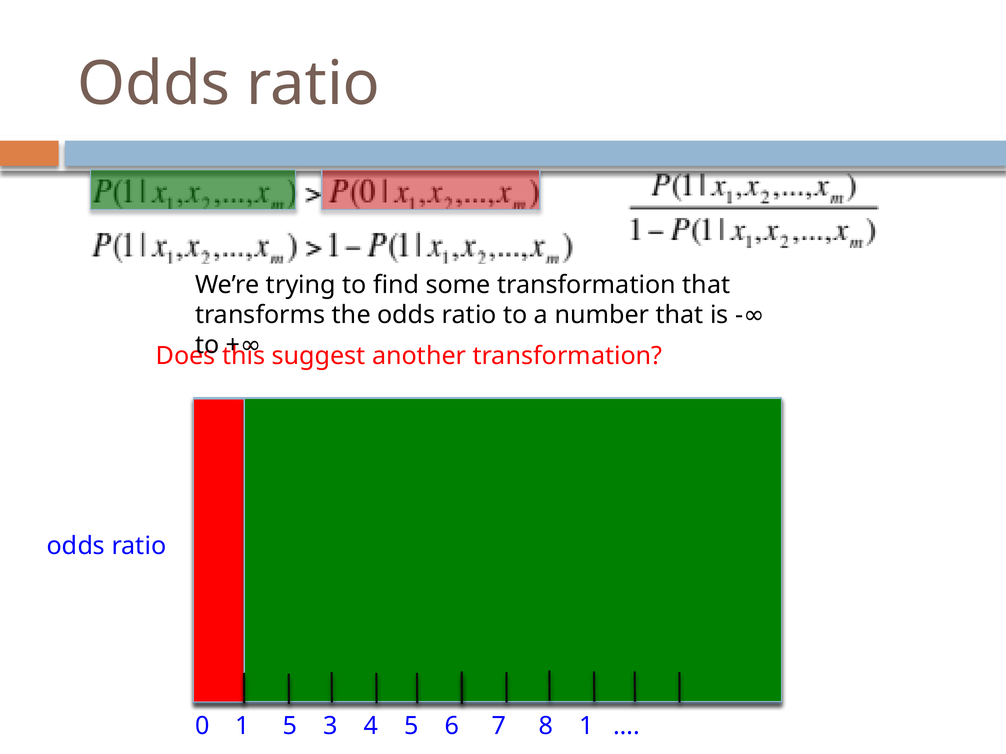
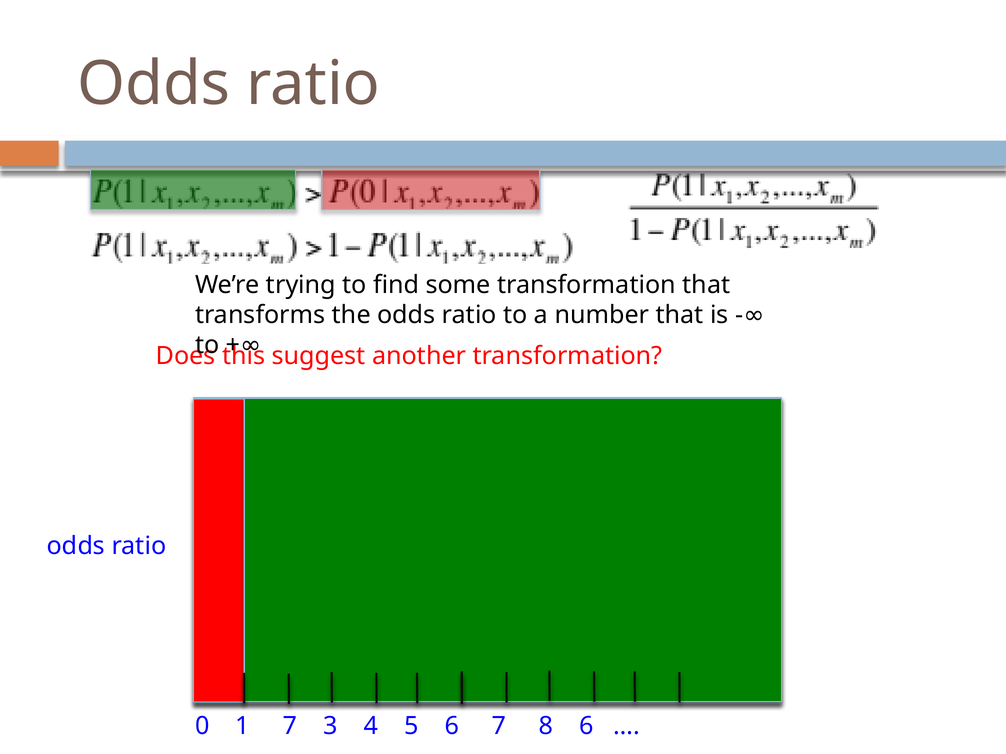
1 5: 5 -> 7
8 1: 1 -> 6
